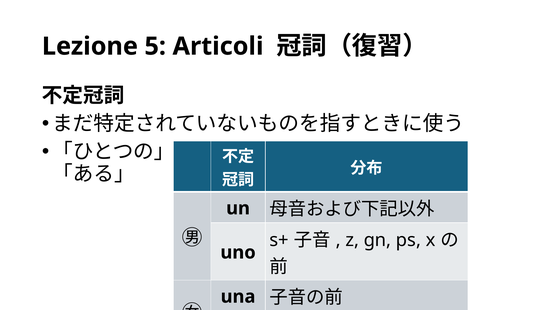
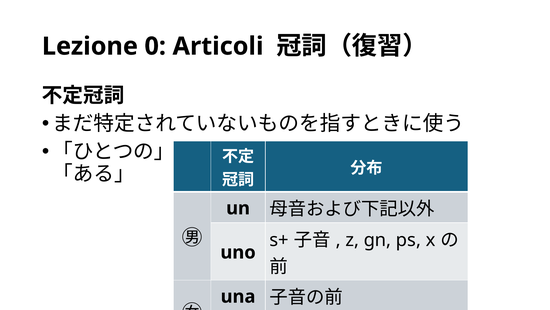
5: 5 -> 0
